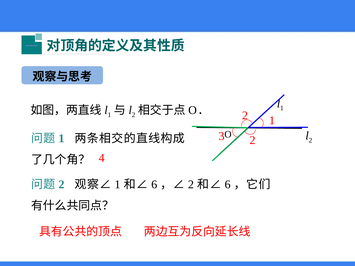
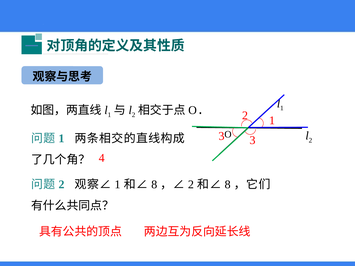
3 2: 2 -> 3
6 at (154, 185): 6 -> 8
6 at (228, 185): 6 -> 8
